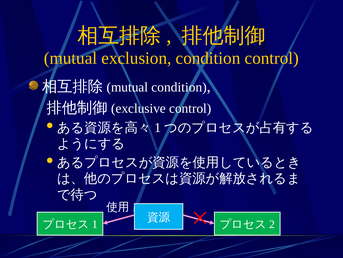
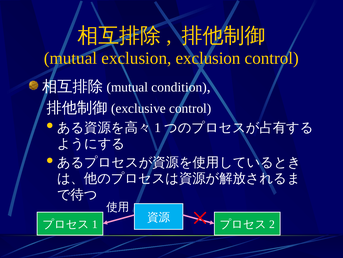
exclusion condition: condition -> exclusion
